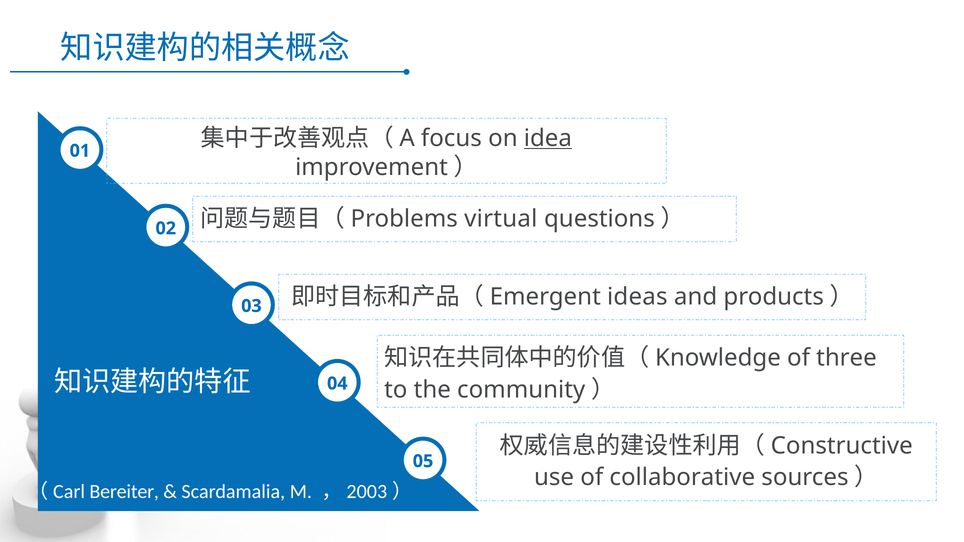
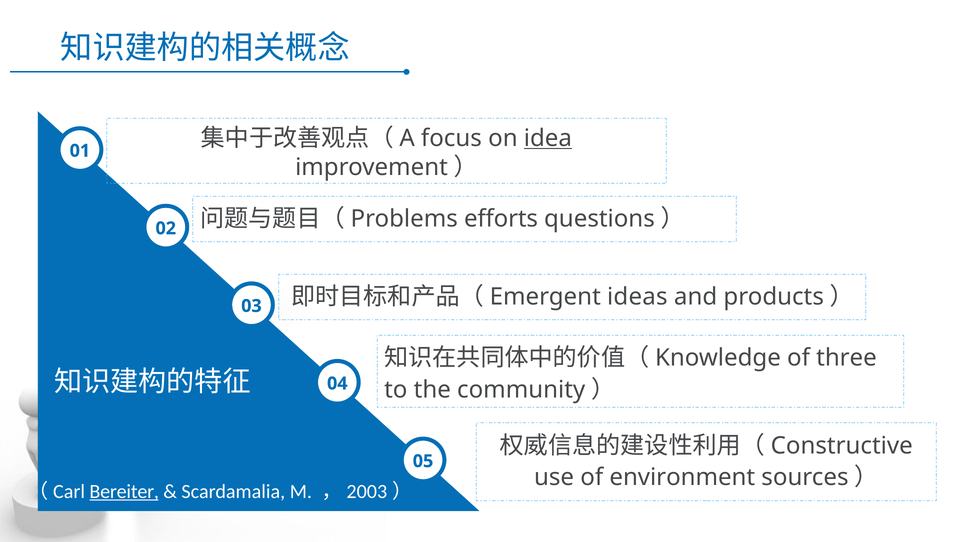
virtual: virtual -> efforts
collaborative: collaborative -> environment
Bereiter underline: none -> present
